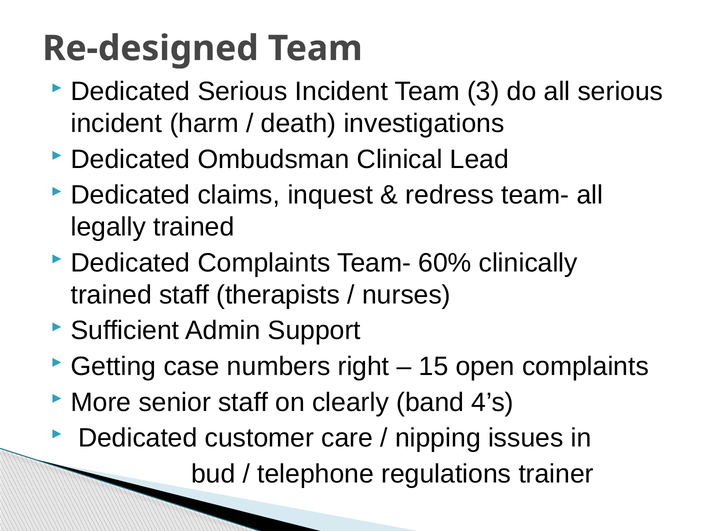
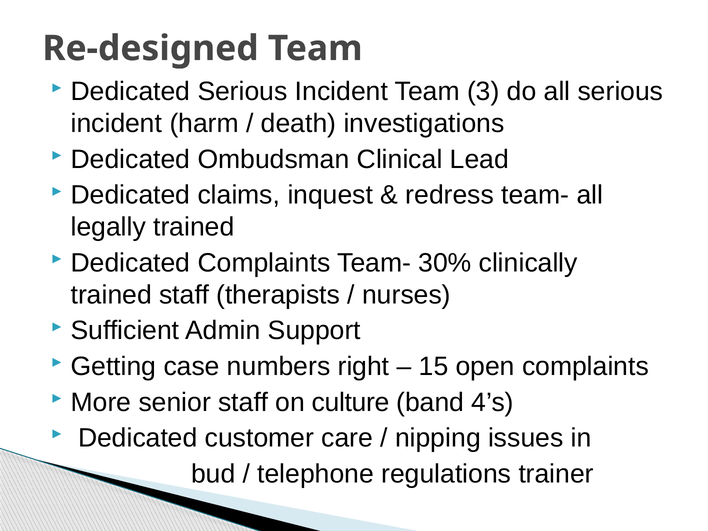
60%: 60% -> 30%
clearly: clearly -> culture
